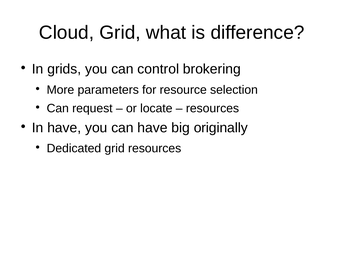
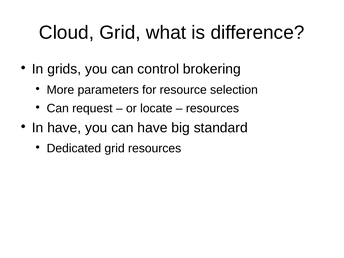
originally: originally -> standard
